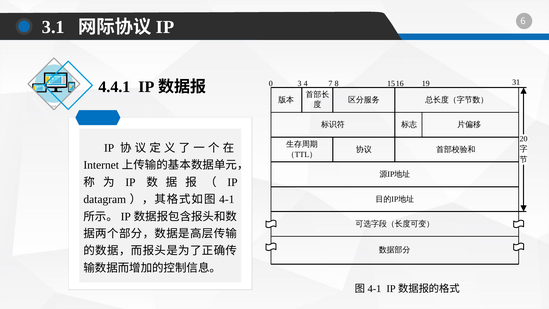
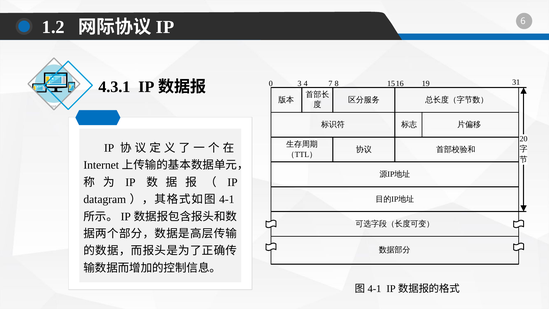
3.1: 3.1 -> 1.2
4.4.1: 4.4.1 -> 4.3.1
